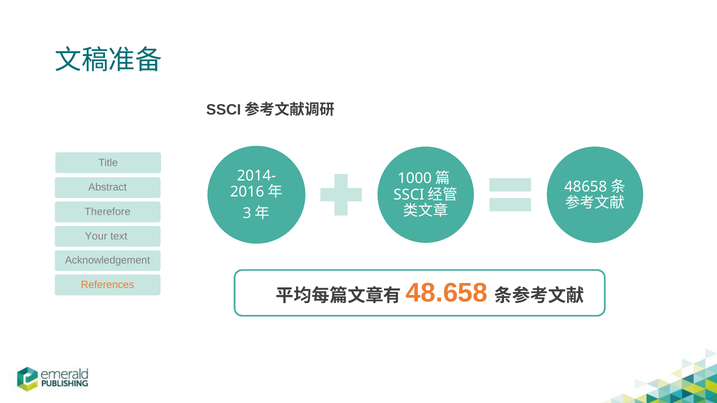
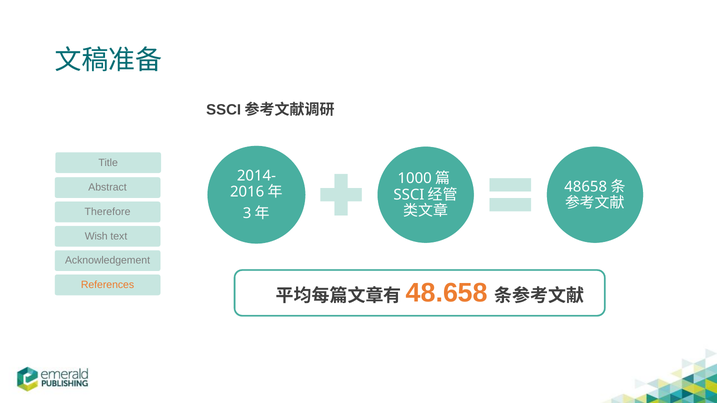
Your: Your -> Wish
